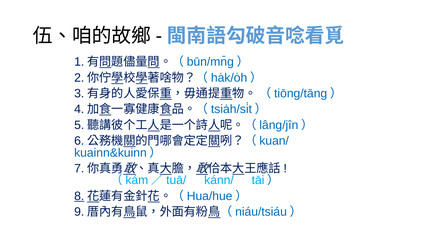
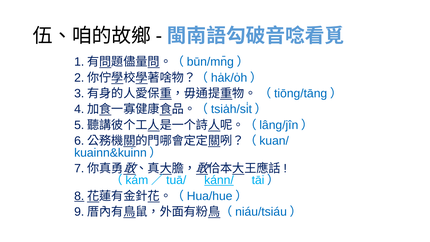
kánn/ underline: none -> present
